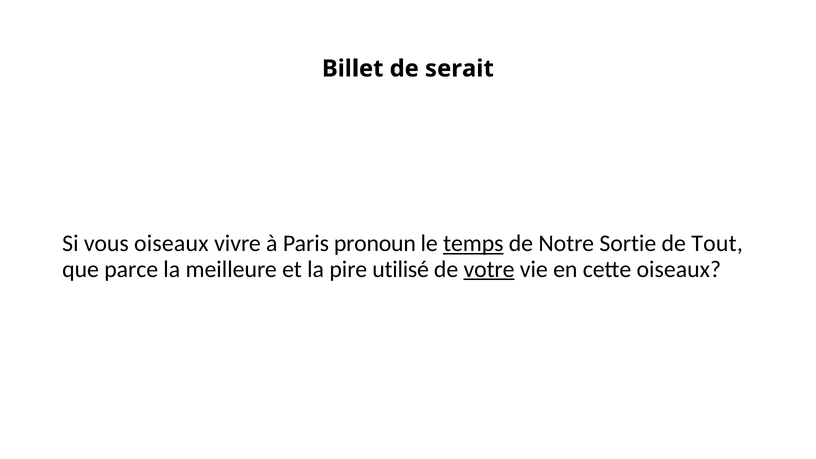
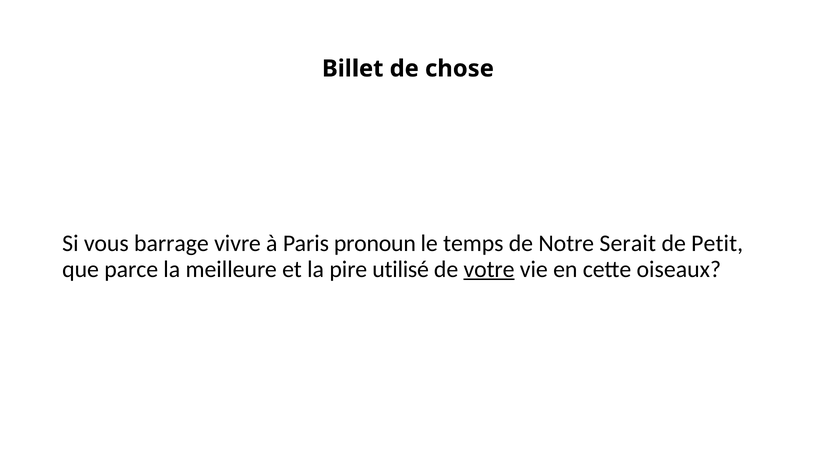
serait: serait -> chose
vous oiseaux: oiseaux -> barrage
temps underline: present -> none
Sortie: Sortie -> Serait
Tout: Tout -> Petit
